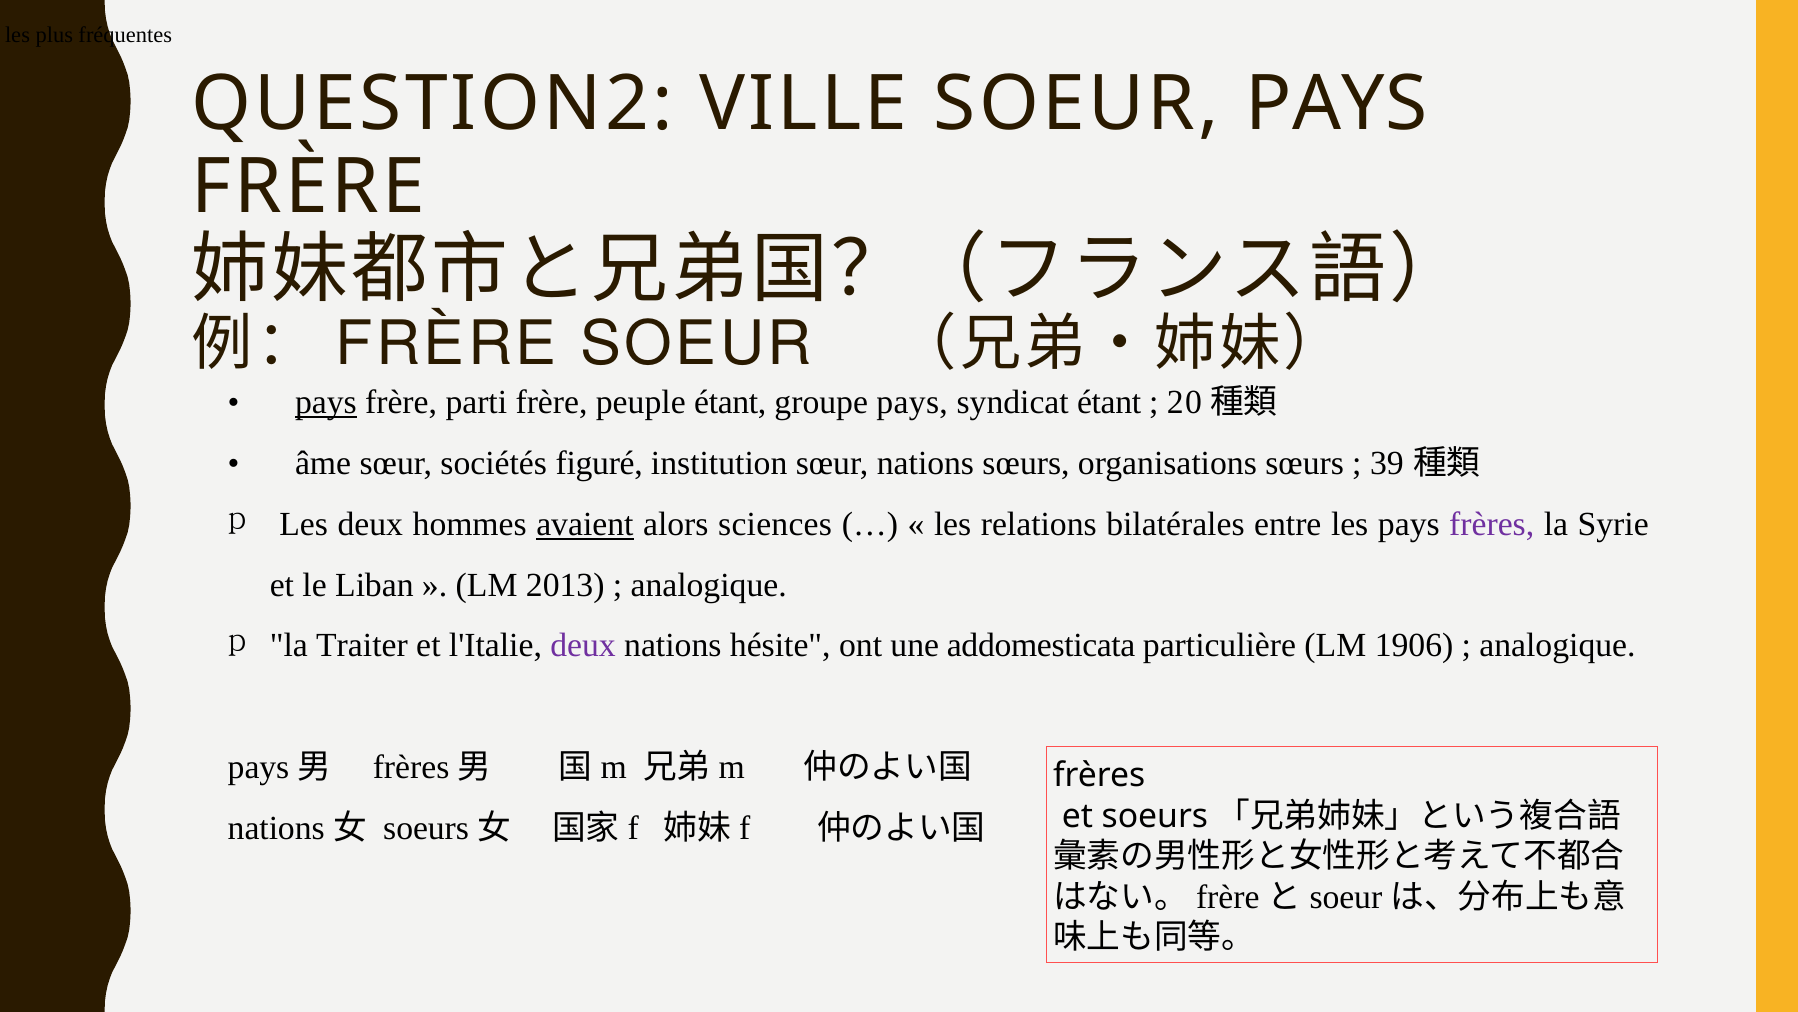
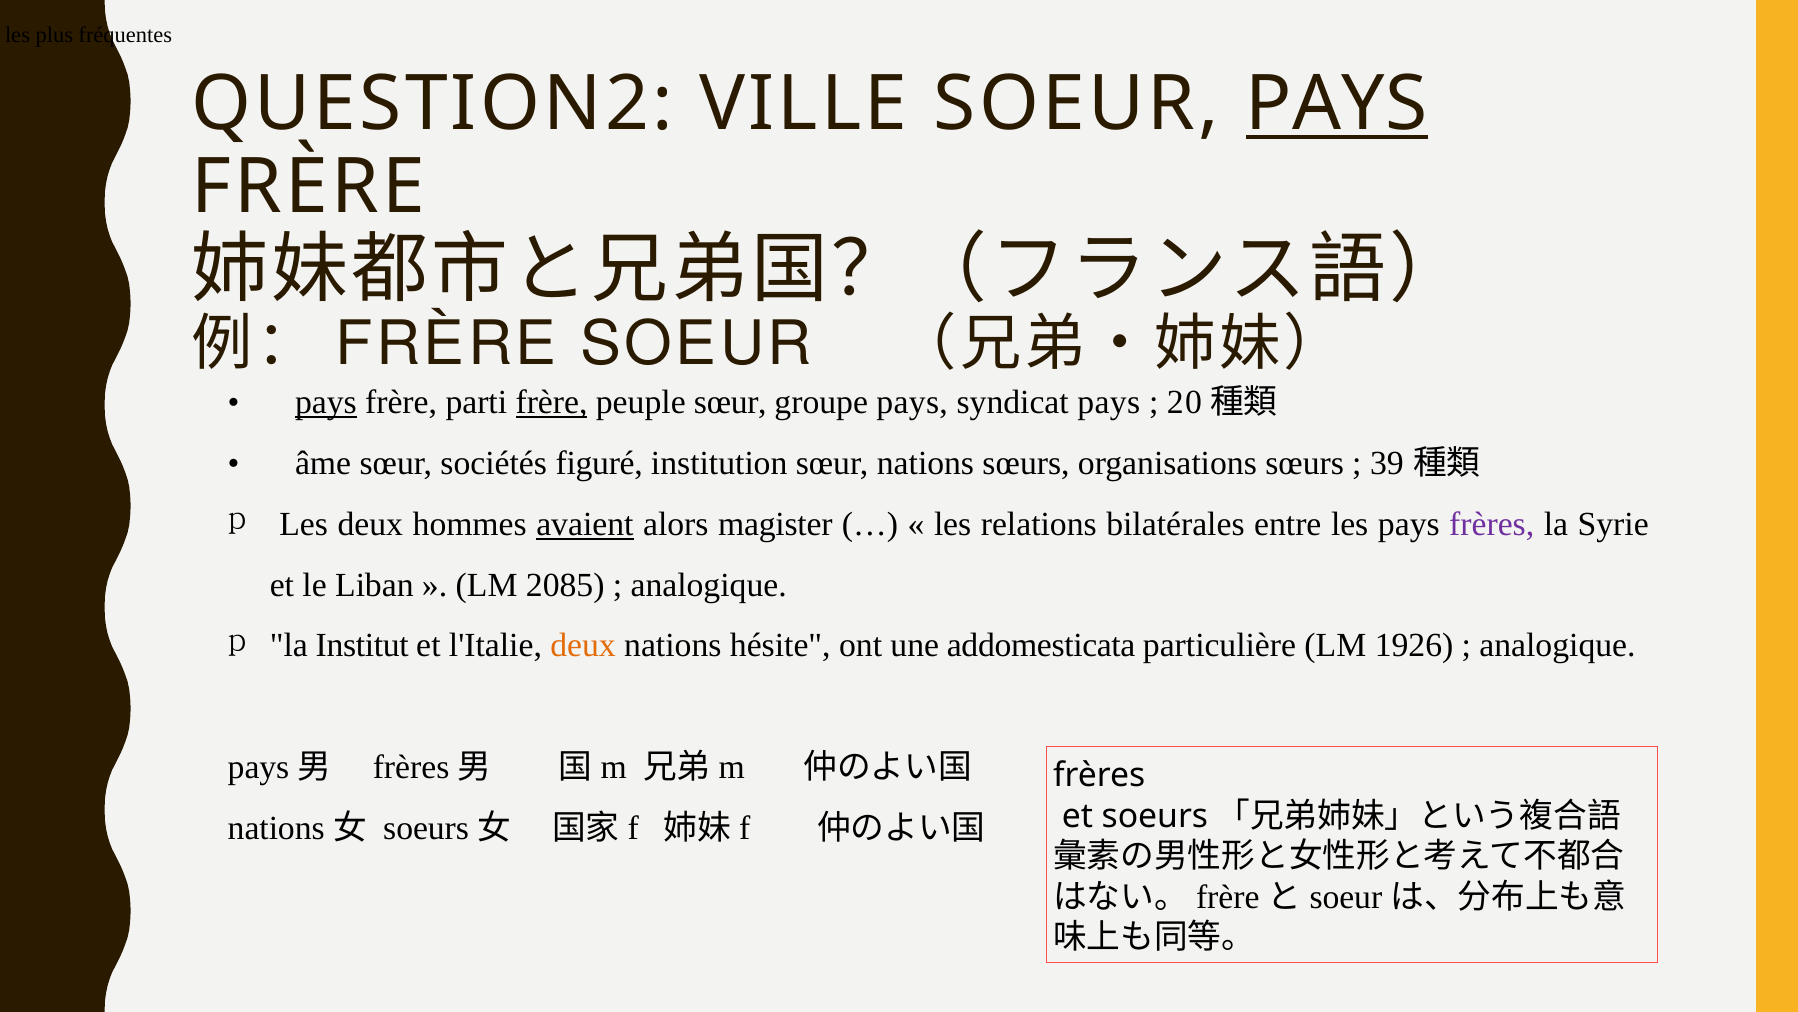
PAYS at (1337, 104) underline: none -> present
frère at (551, 403) underline: none -> present
peuple étant: étant -> sœur
syndicat étant: étant -> pays
sciences: sciences -> magister
2013: 2013 -> 2085
Traiter: Traiter -> Institut
deux at (583, 645) colour: purple -> orange
1906: 1906 -> 1926
